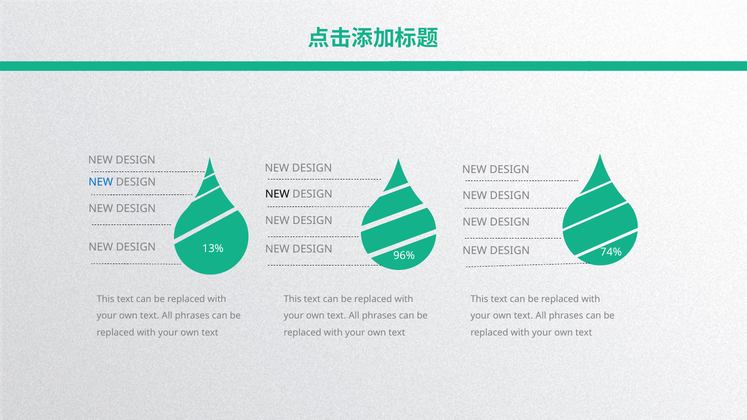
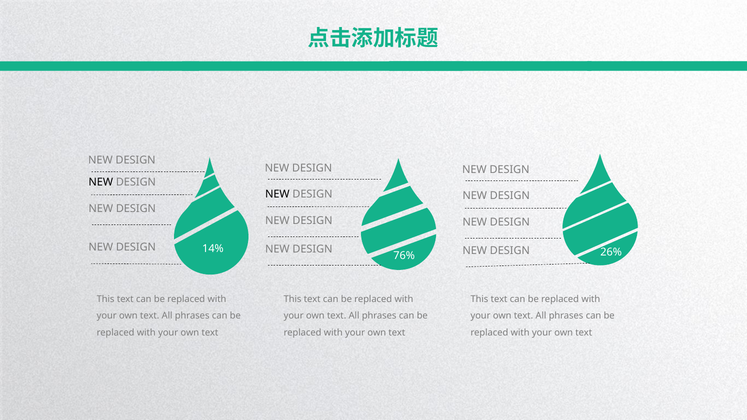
NEW at (101, 182) colour: blue -> black
13%: 13% -> 14%
74%: 74% -> 26%
96%: 96% -> 76%
